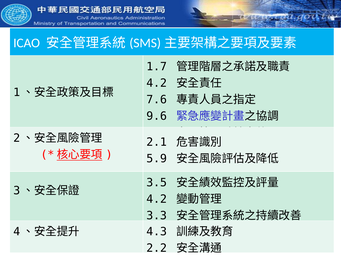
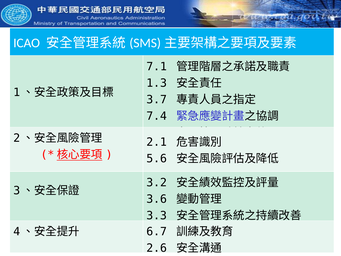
1.7: 1.7 -> 7.1
4.2 at (157, 83): 4.2 -> 1.3
7.6: 7.6 -> 3.7
9.6: 9.6 -> 7.4
5.9: 5.9 -> 5.6
3.5: 3.5 -> 3.2
4.2 at (157, 199): 4.2 -> 3.6
4.3: 4.3 -> 6.7
2.2: 2.2 -> 2.6
